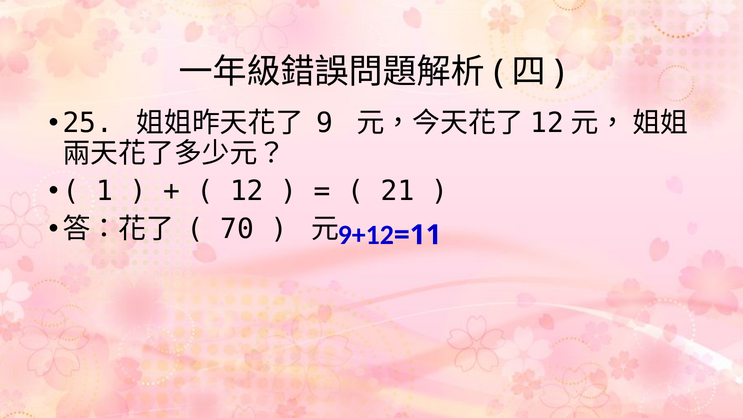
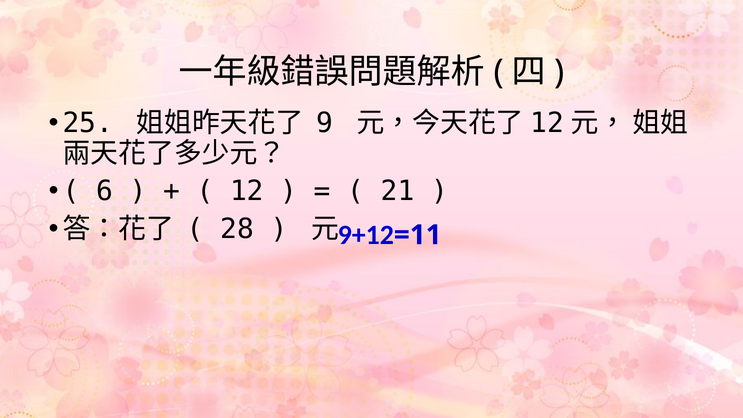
1: 1 -> 6
70: 70 -> 28
